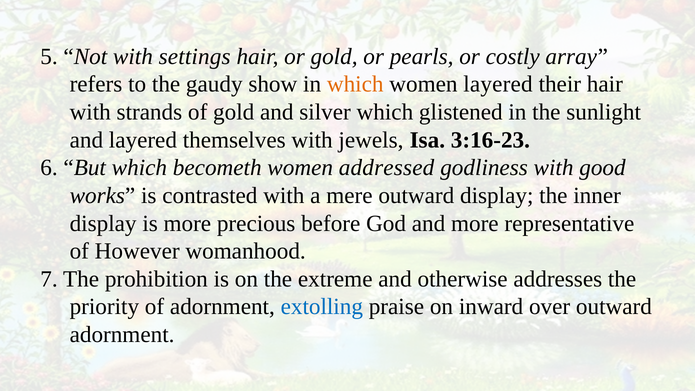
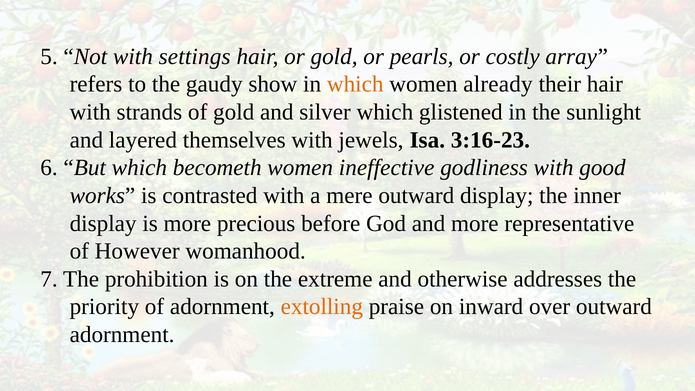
women layered: layered -> already
addressed: addressed -> ineffective
extolling colour: blue -> orange
